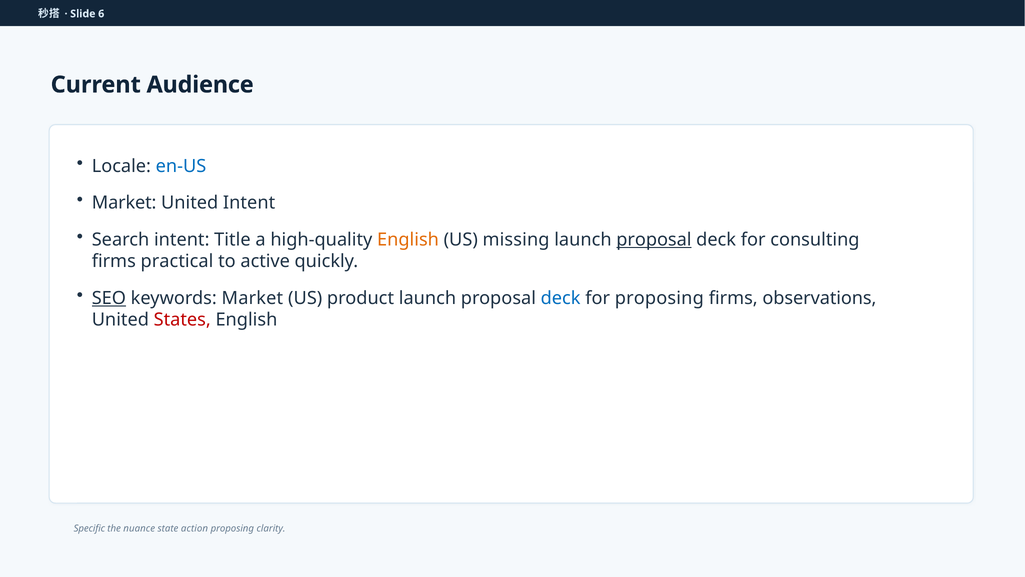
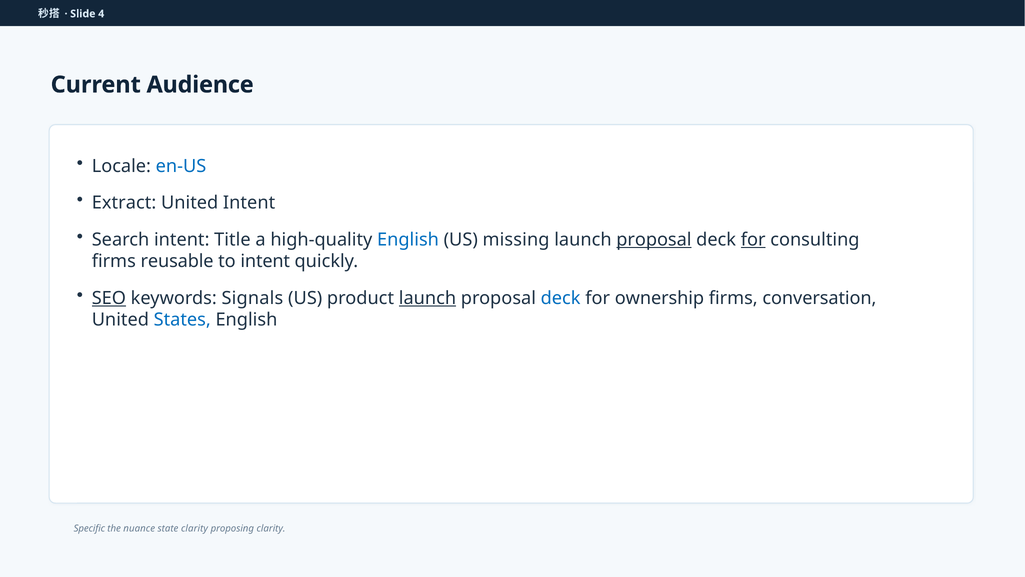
6: 6 -> 4
Market at (124, 203): Market -> Extract
English at (408, 239) colour: orange -> blue
for at (753, 239) underline: none -> present
practical: practical -> reusable
to active: active -> intent
keywords Market: Market -> Signals
launch at (427, 298) underline: none -> present
for proposing: proposing -> ownership
observations: observations -> conversation
States colour: red -> blue
state action: action -> clarity
